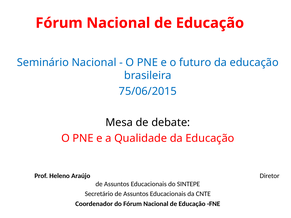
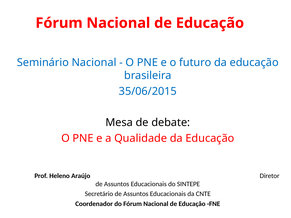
75/06/2015: 75/06/2015 -> 35/06/2015
